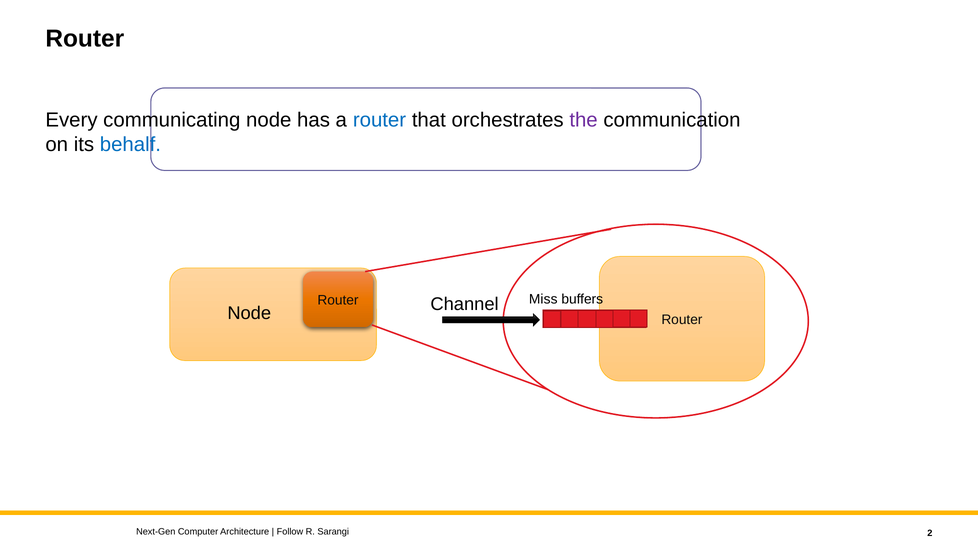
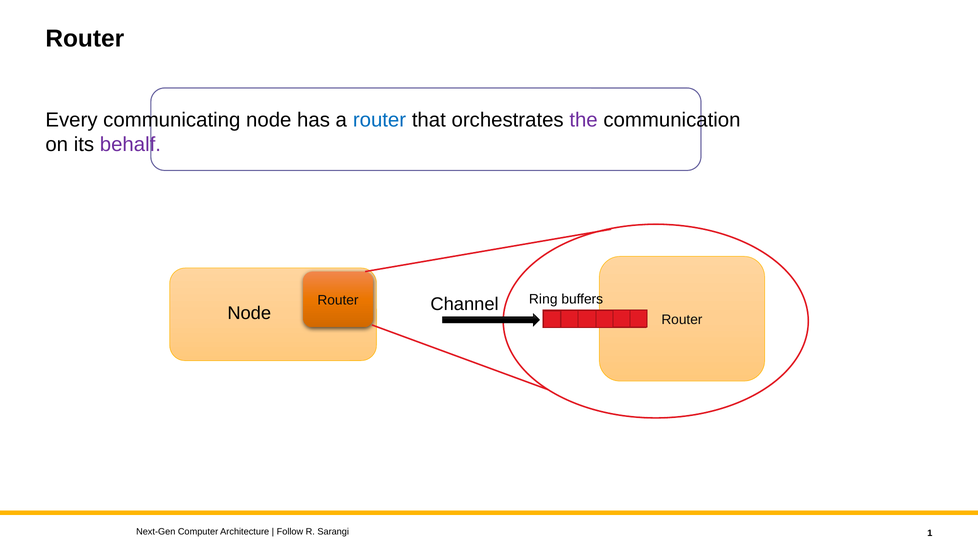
behalf colour: blue -> purple
Miss: Miss -> Ring
2: 2 -> 1
